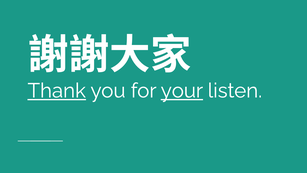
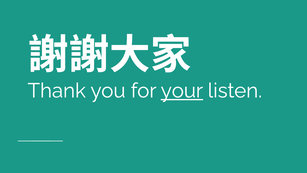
Thank underline: present -> none
